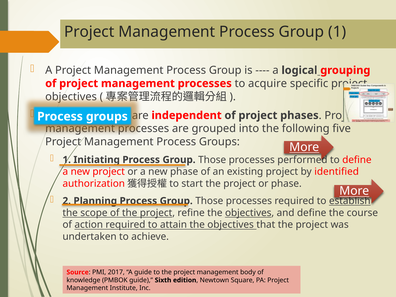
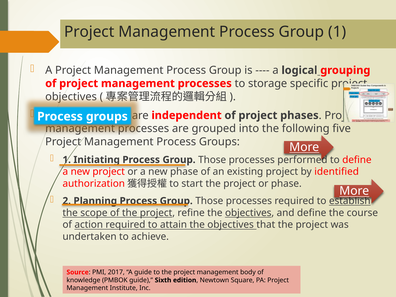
acquire: acquire -> storage
